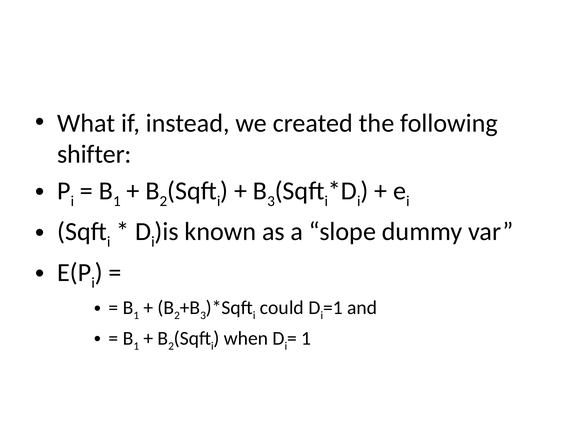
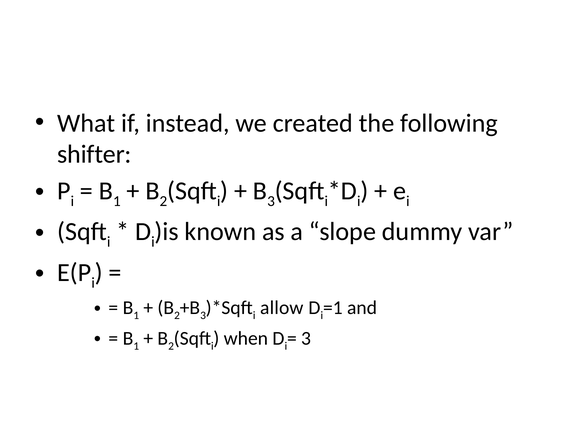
could: could -> allow
1 at (306, 339): 1 -> 3
